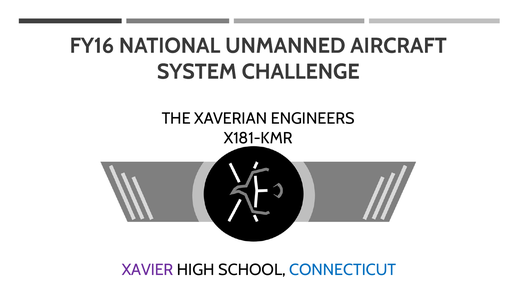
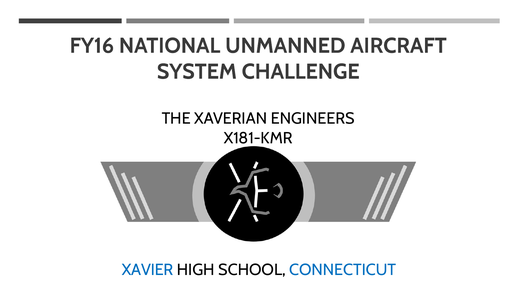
XAVIER colour: purple -> blue
